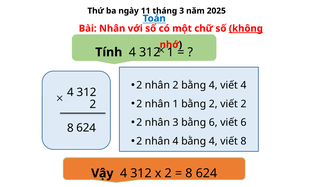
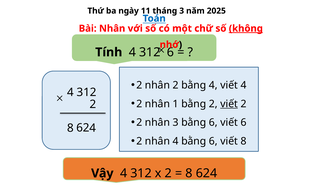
312 1: 1 -> 6
viết at (229, 104) underline: none -> present
4 bằng 4: 4 -> 6
